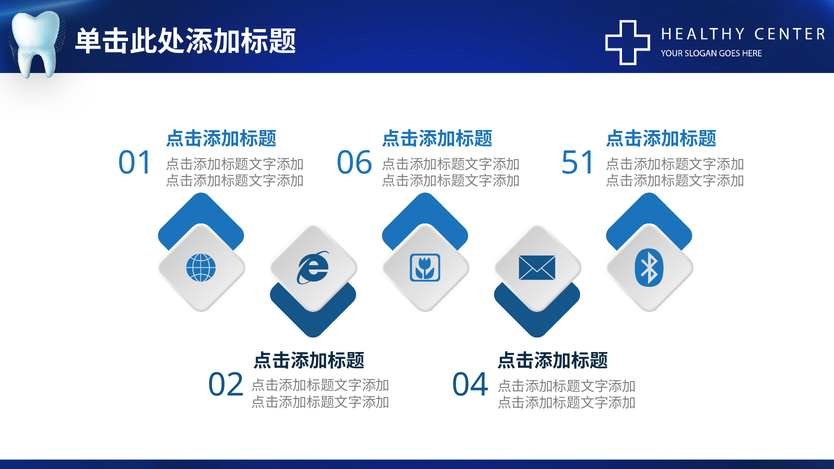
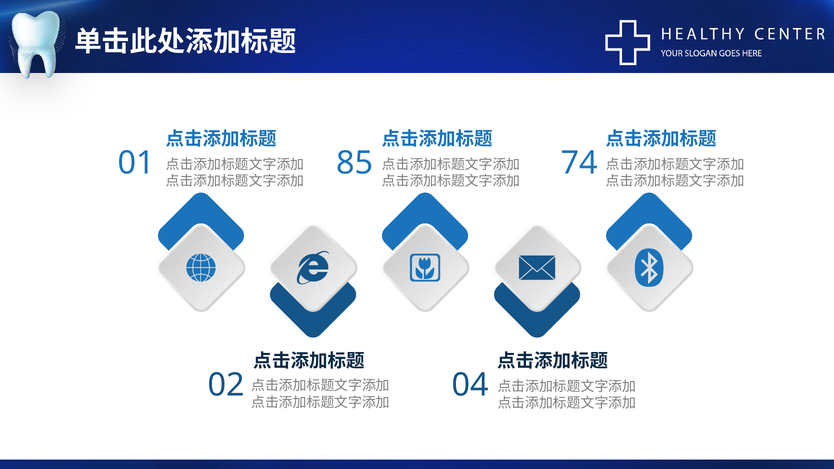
06: 06 -> 85
51: 51 -> 74
